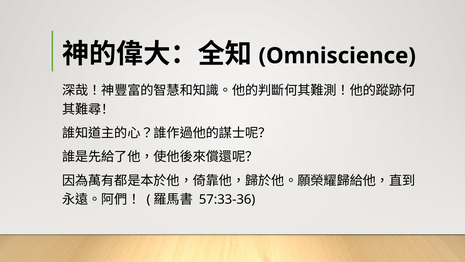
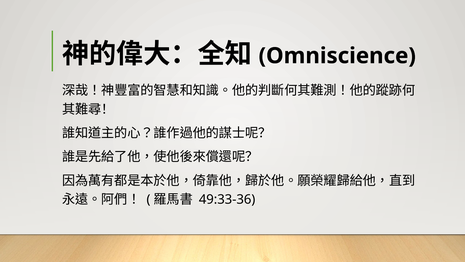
57:33-36: 57:33-36 -> 49:33-36
